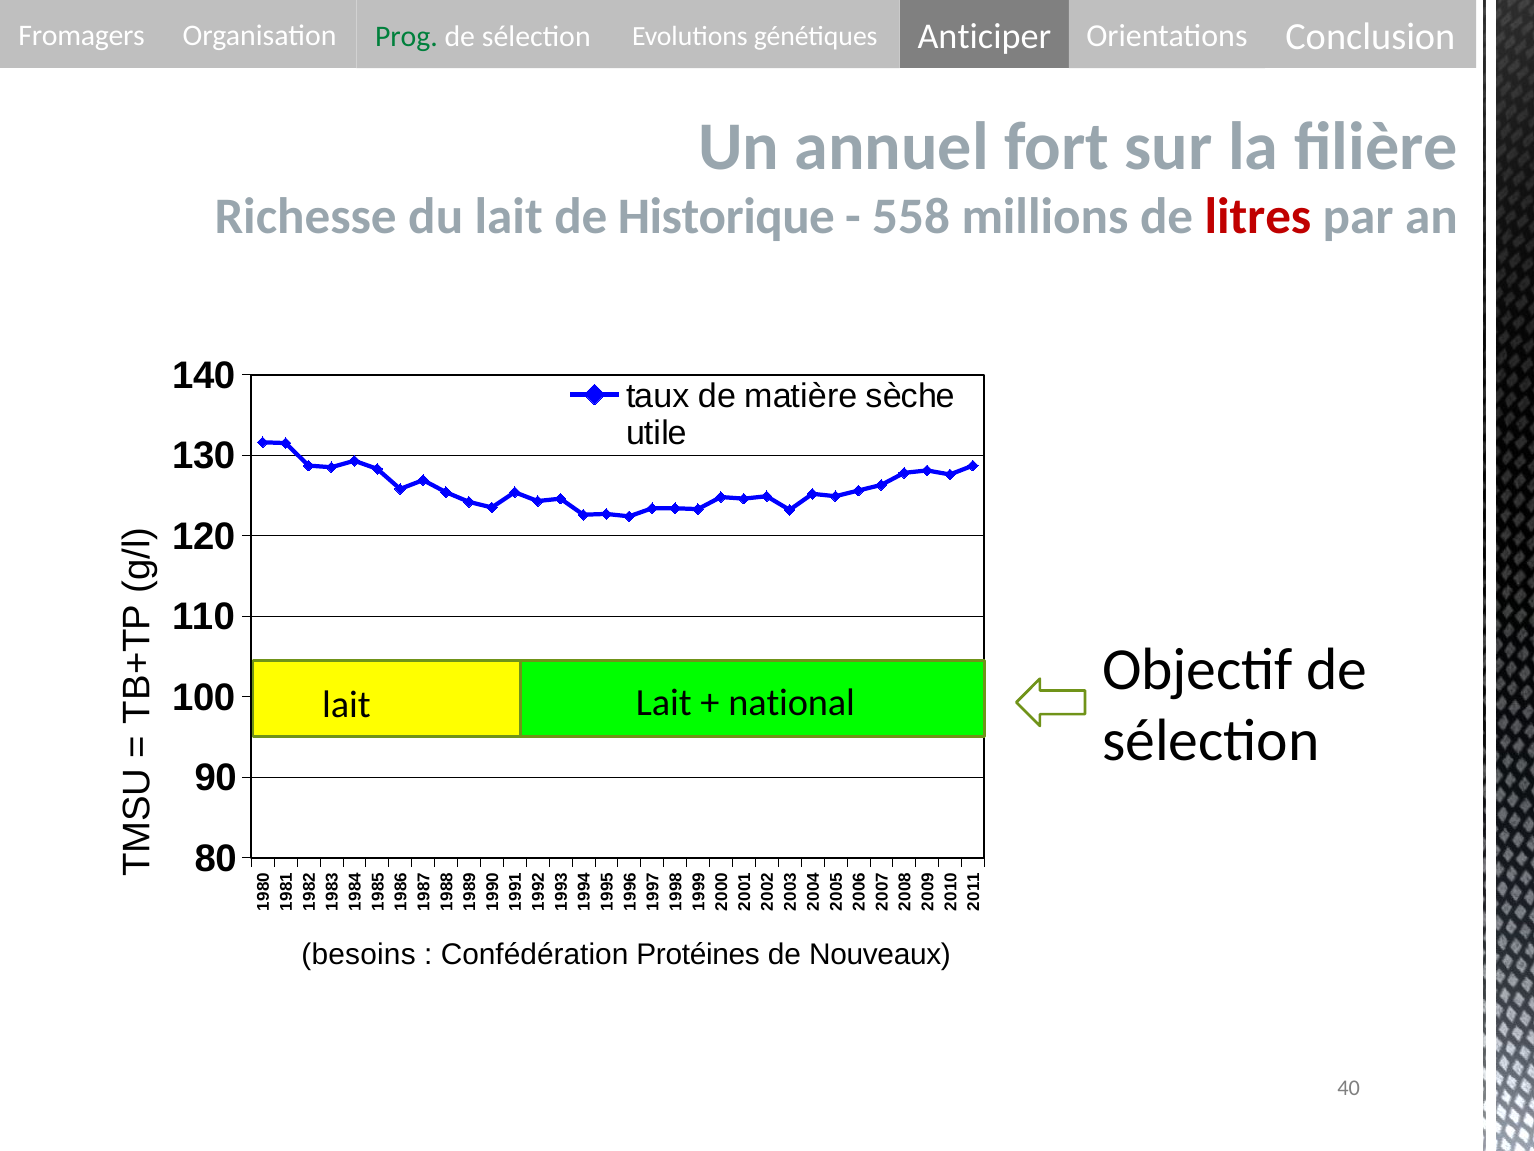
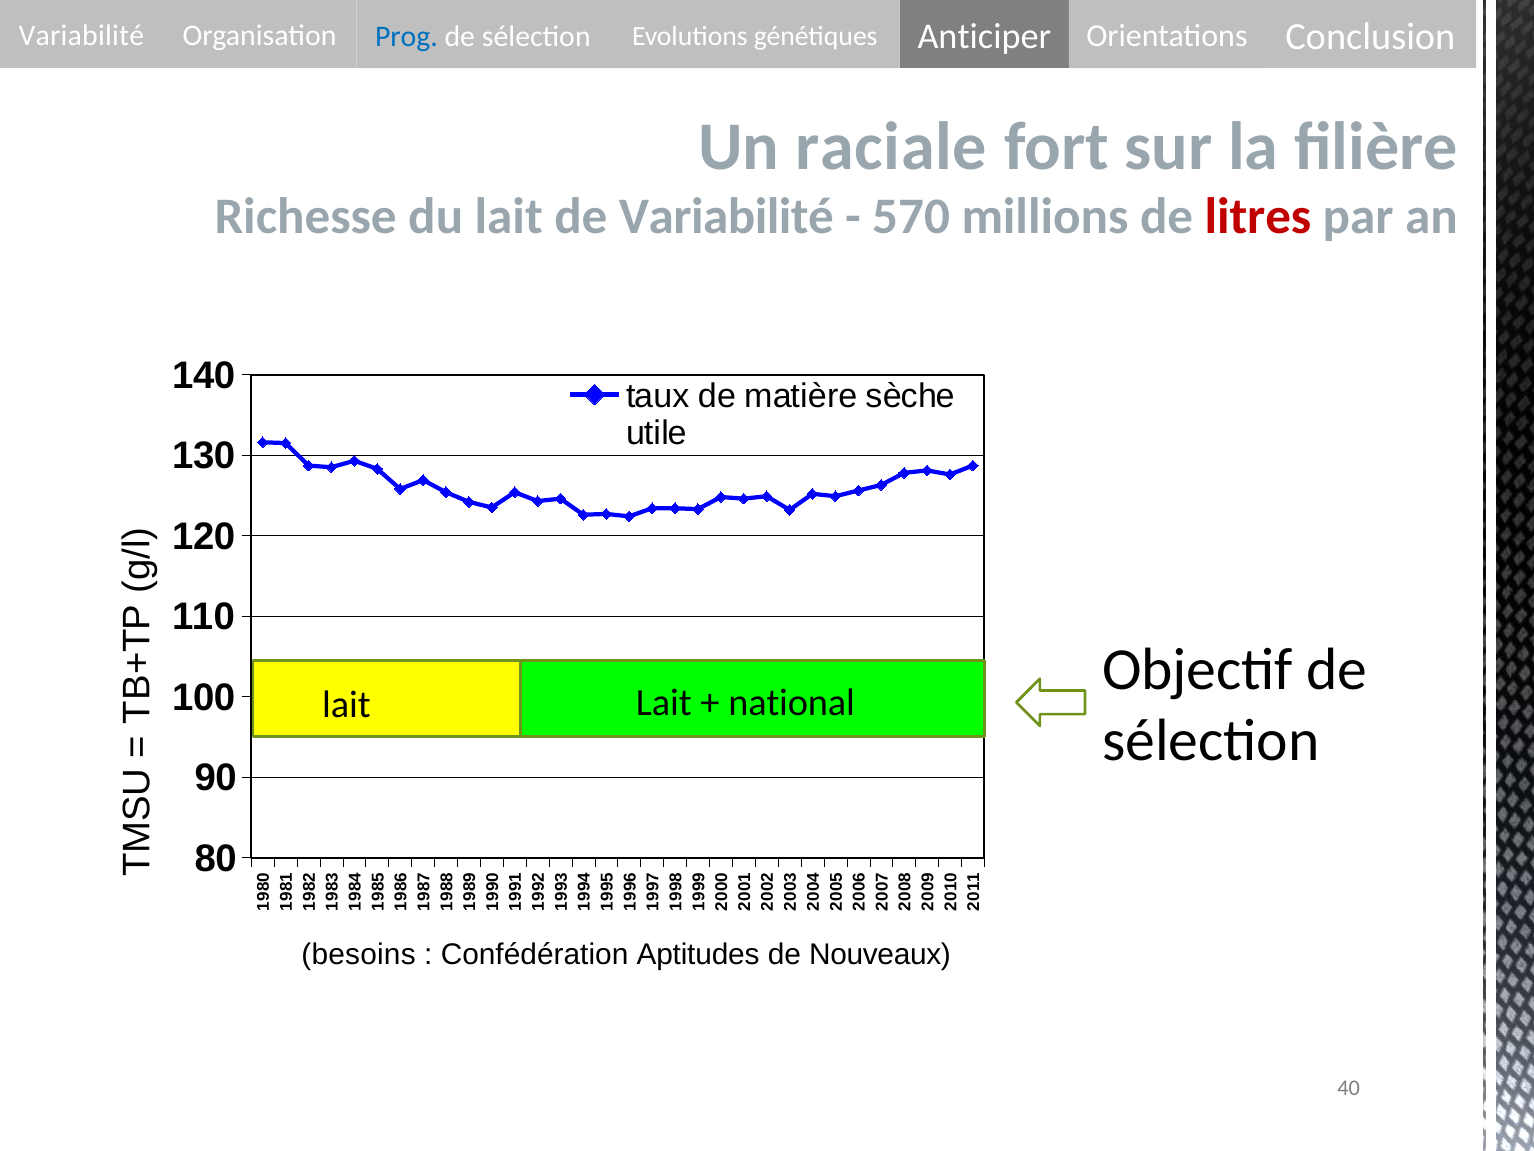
Fromagers at (82, 36): Fromagers -> Variabilité
Prog colour: green -> blue
annuel: annuel -> raciale
de Historique: Historique -> Variabilité
558: 558 -> 570
Protéines: Protéines -> Aptitudes
